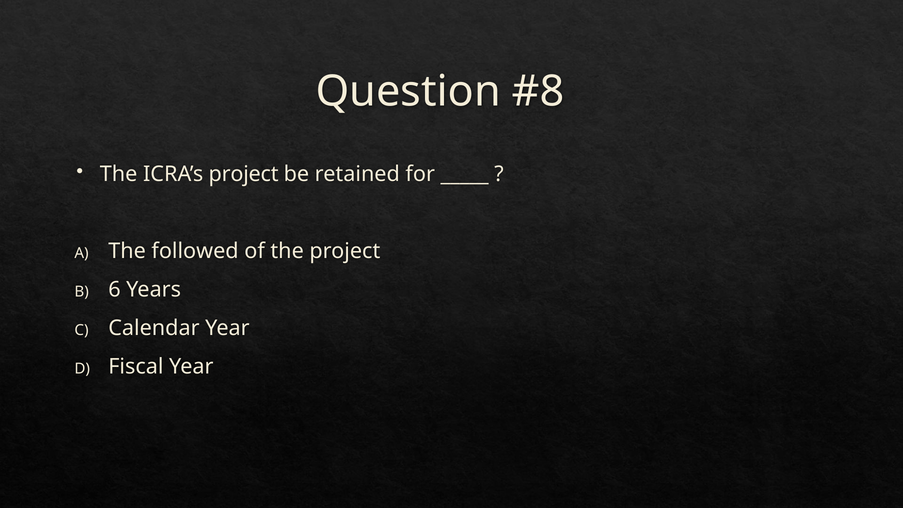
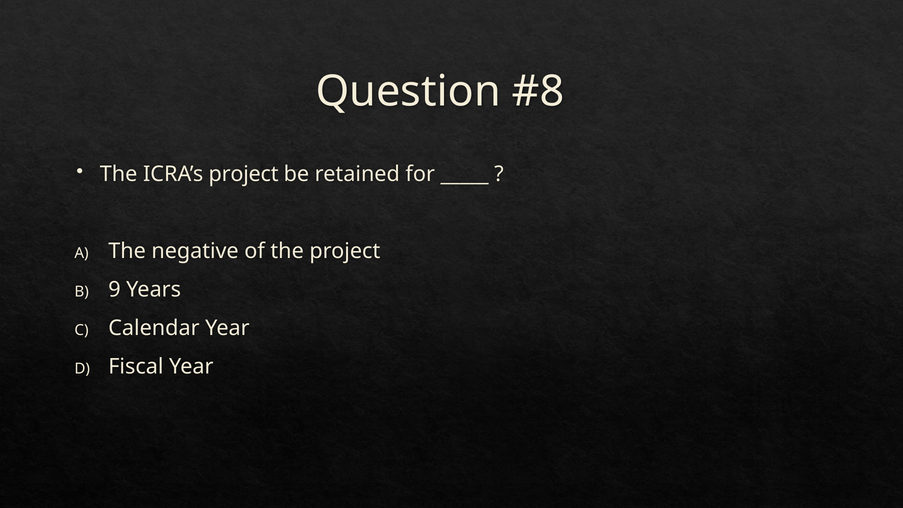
followed: followed -> negative
6: 6 -> 9
